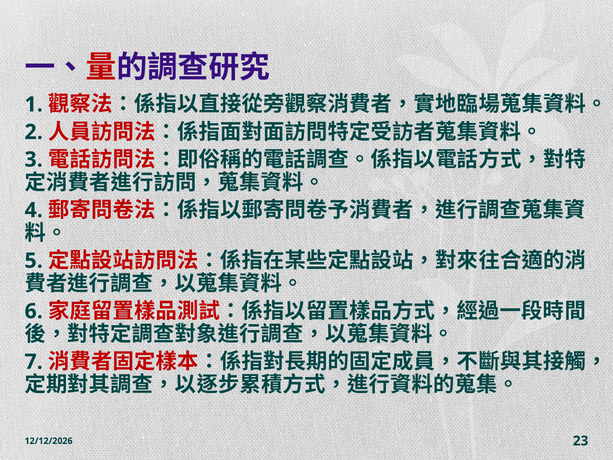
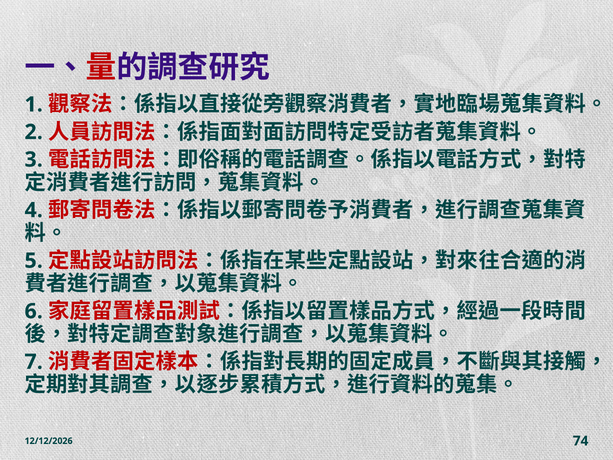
23: 23 -> 74
